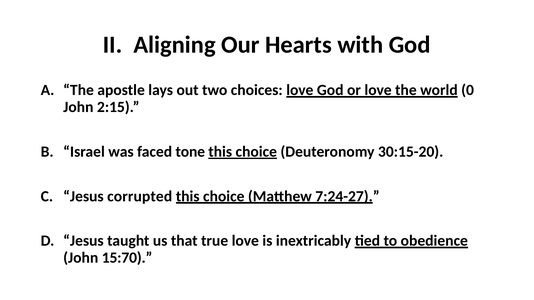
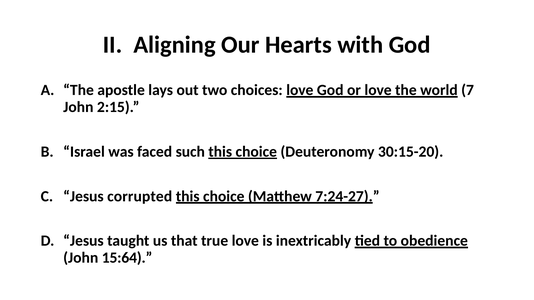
0: 0 -> 7
tone: tone -> such
15:70: 15:70 -> 15:64
